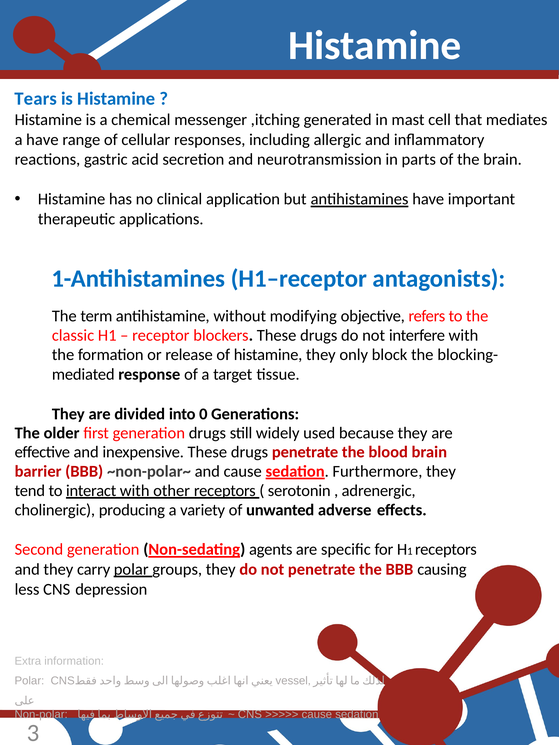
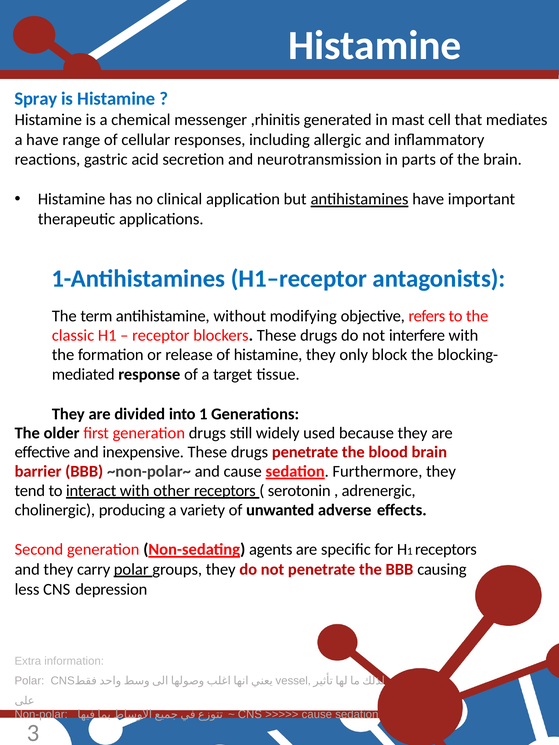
Tears: Tears -> Spray
,itching: ,itching -> ,rhinitis
into 0: 0 -> 1
